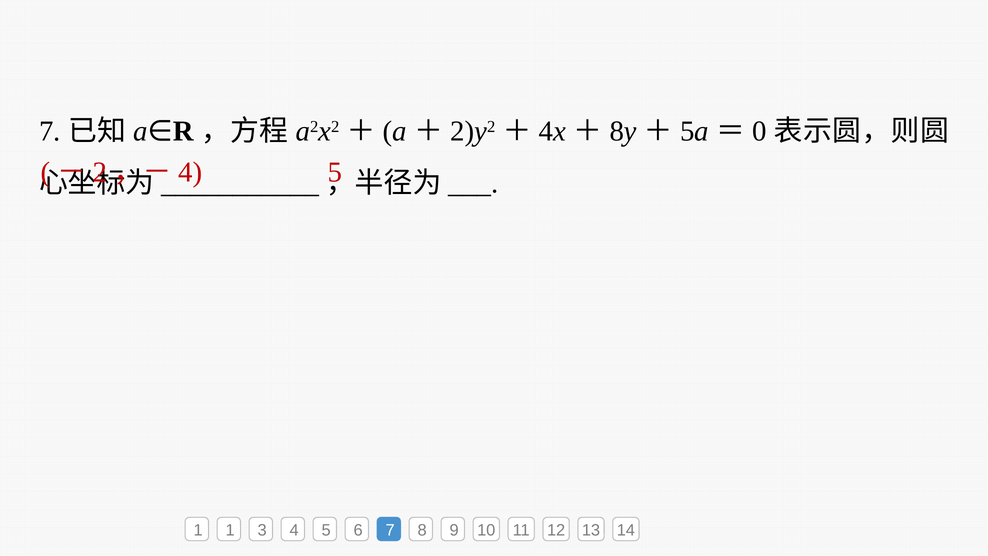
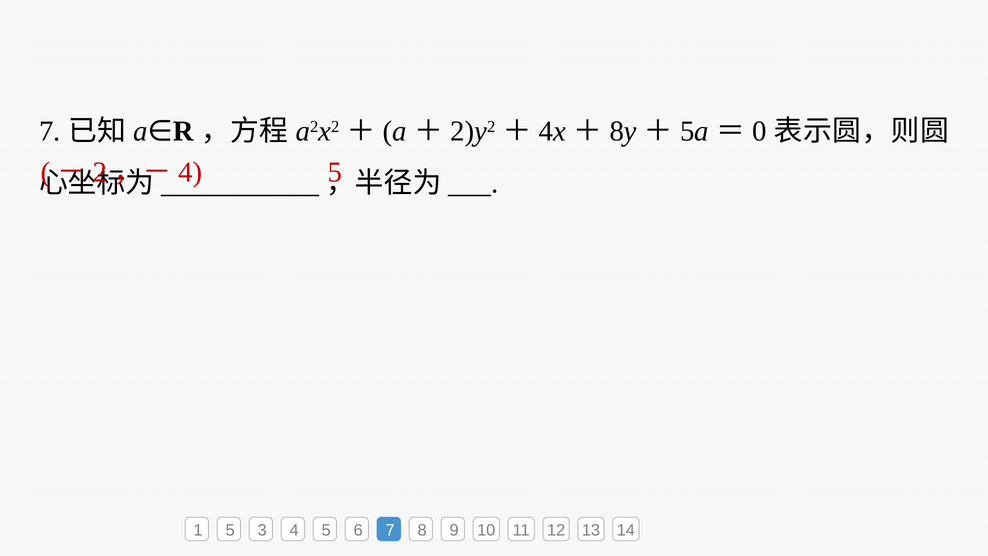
1 1: 1 -> 5
